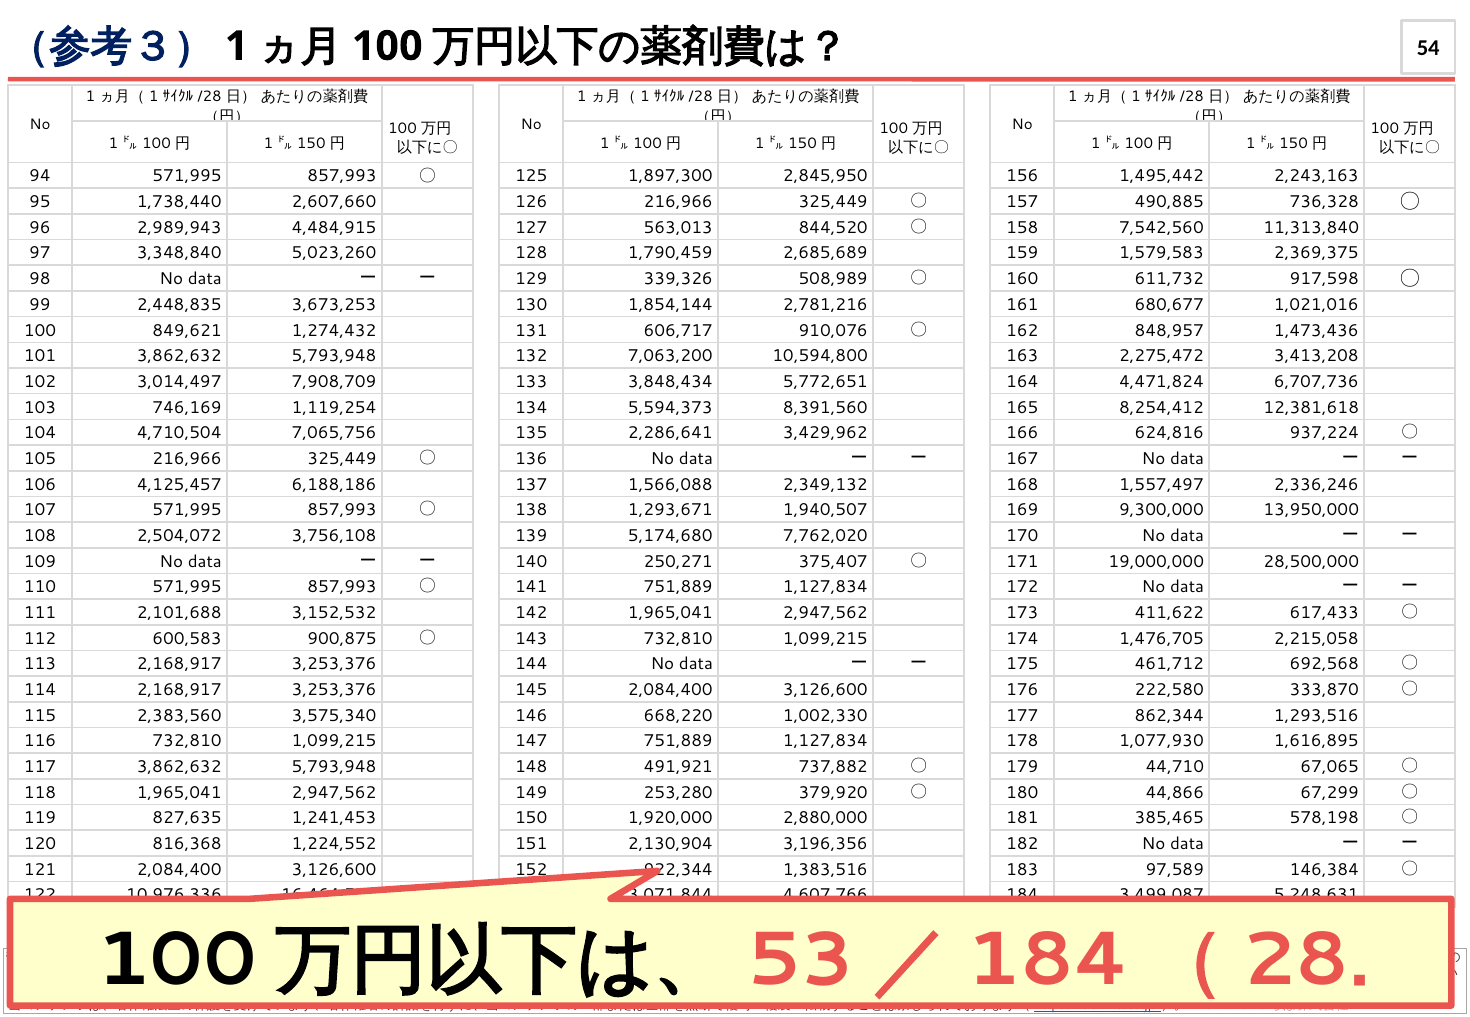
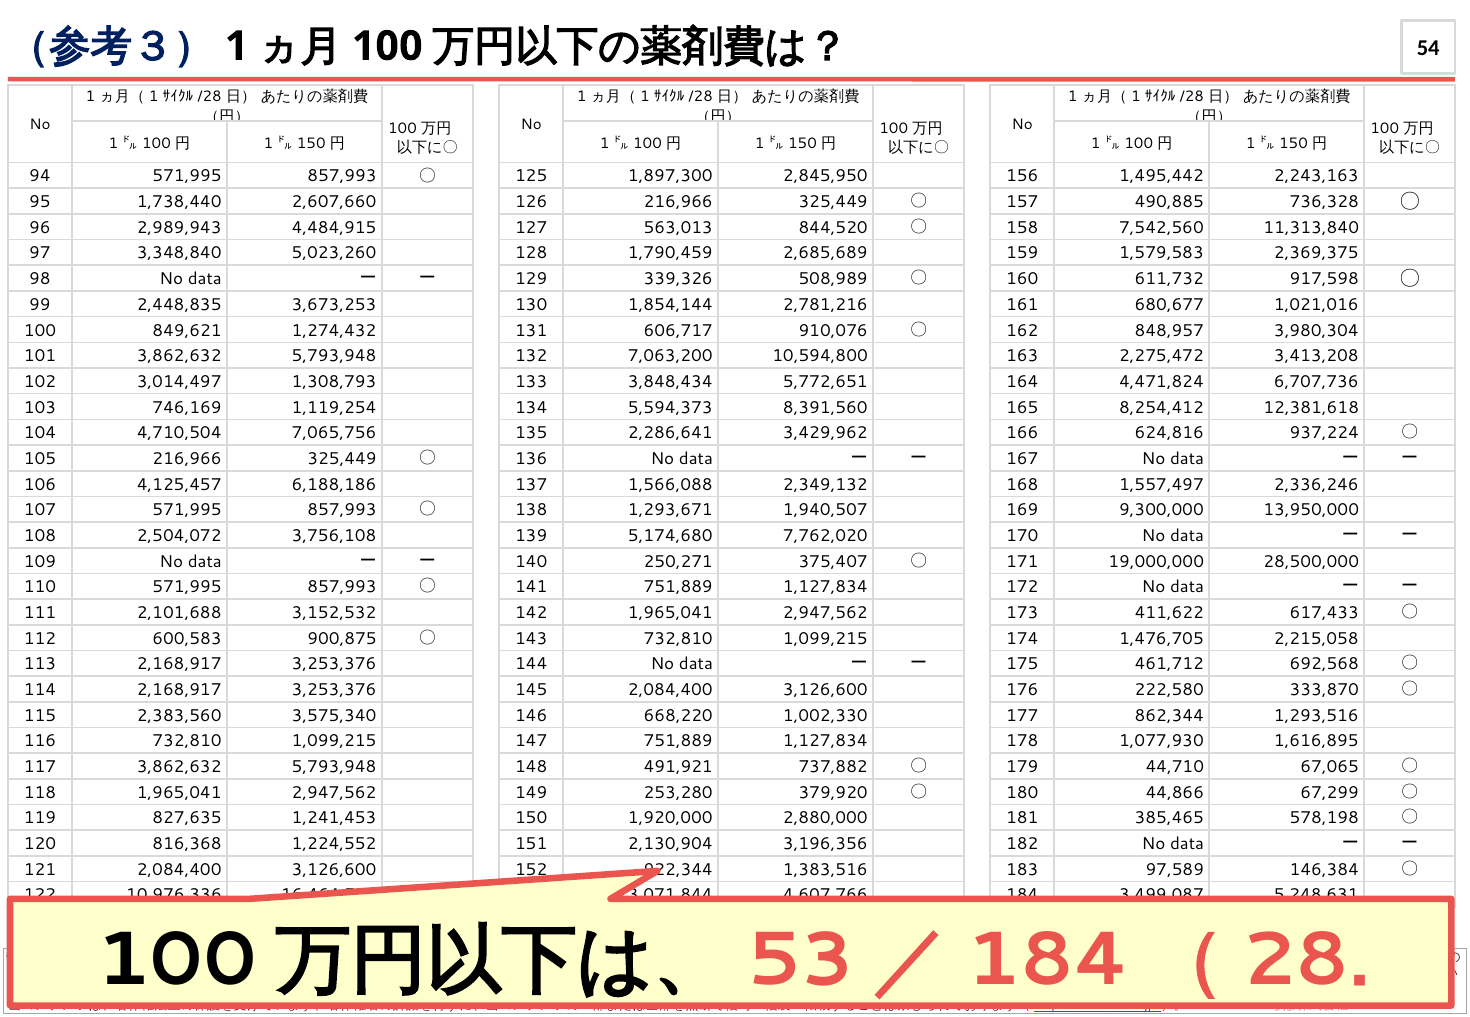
1,473,436: 1,473,436 -> 3,980,304
7,908,709: 7,908,709 -> 1,308,793
